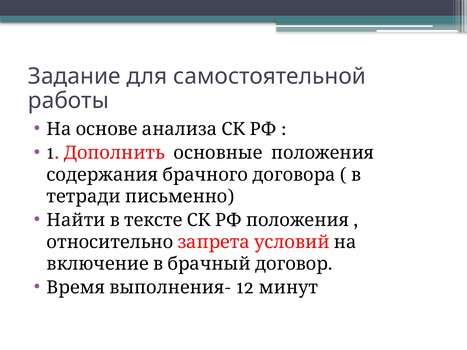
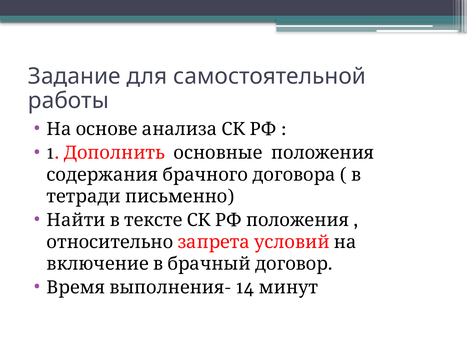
12: 12 -> 14
